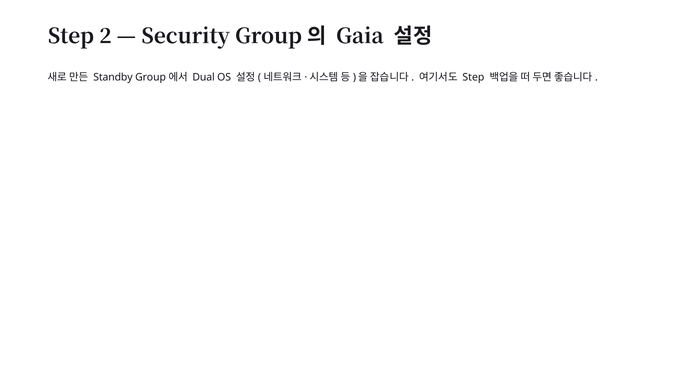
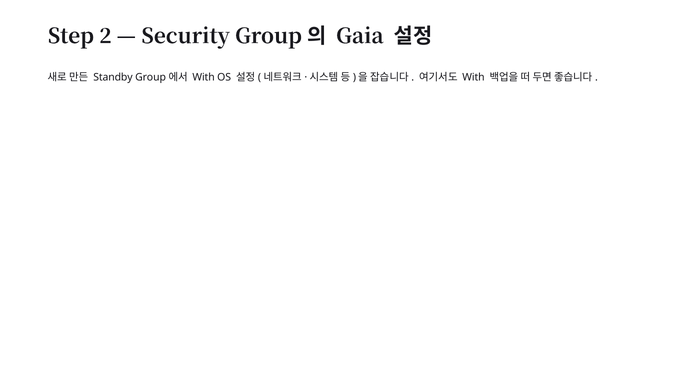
Dual at (204, 77): Dual -> With
Step at (473, 77): Step -> With
